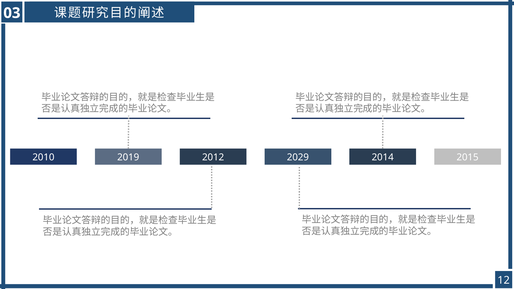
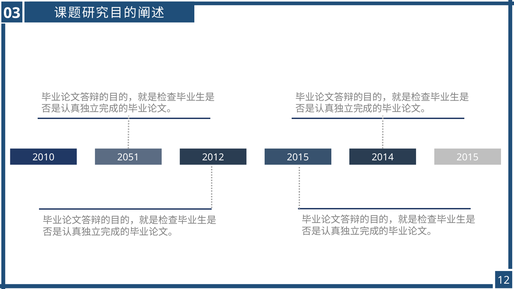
2019: 2019 -> 2051
2012 2029: 2029 -> 2015
